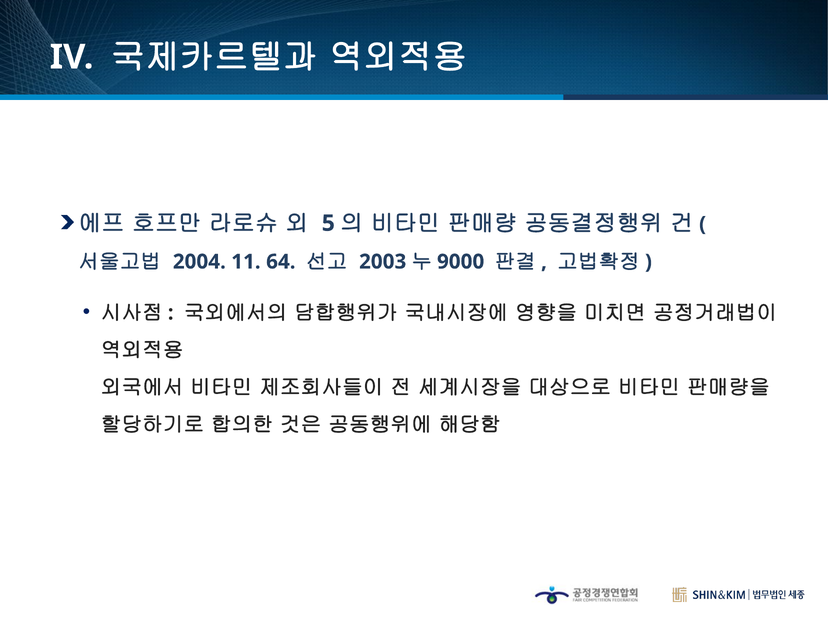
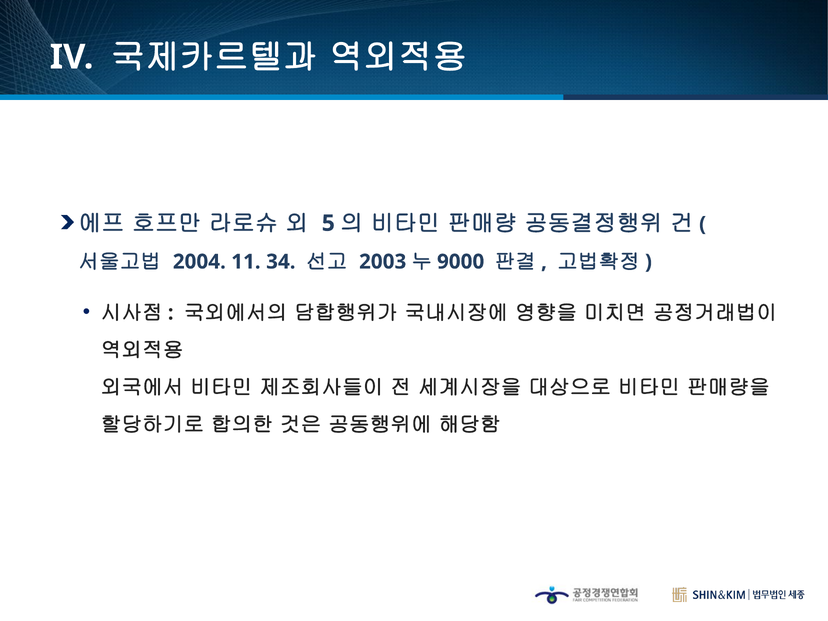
64: 64 -> 34
